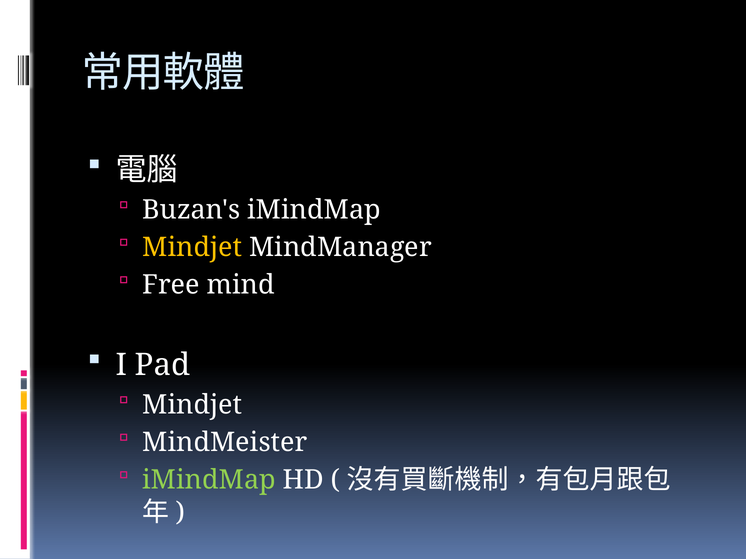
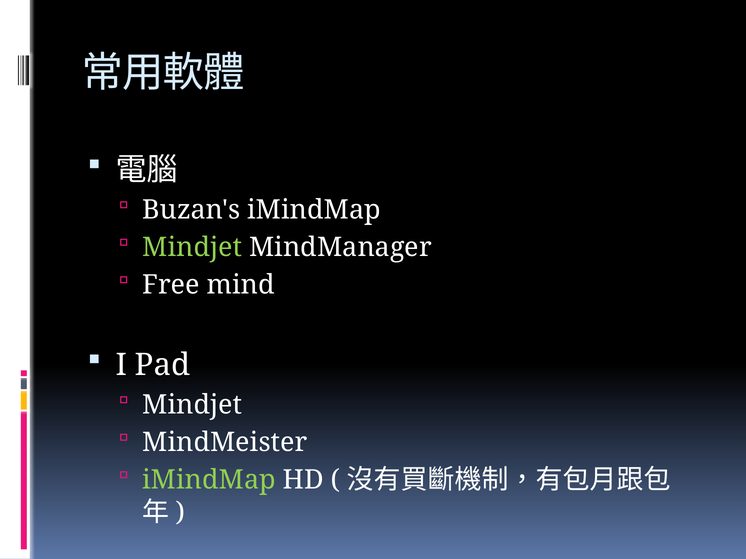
Mindjet at (192, 248) colour: yellow -> light green
